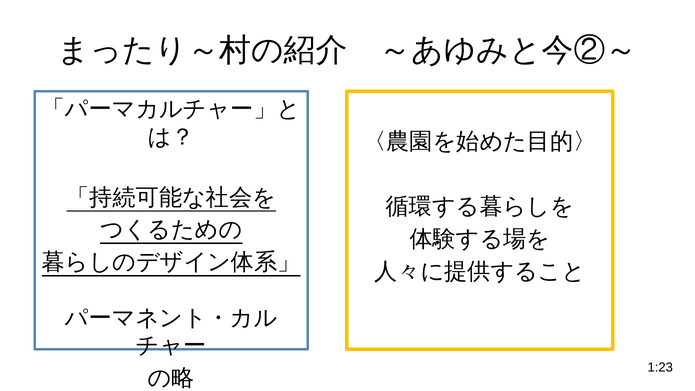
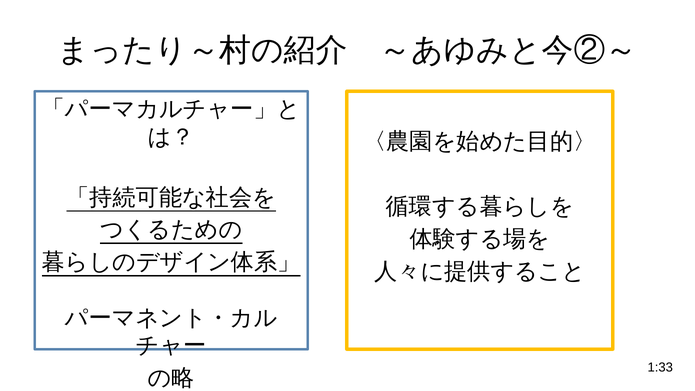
1:23: 1:23 -> 1:33
